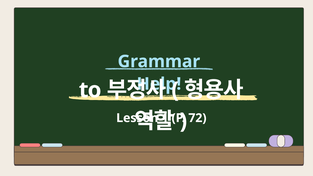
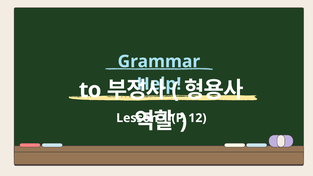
72: 72 -> 12
